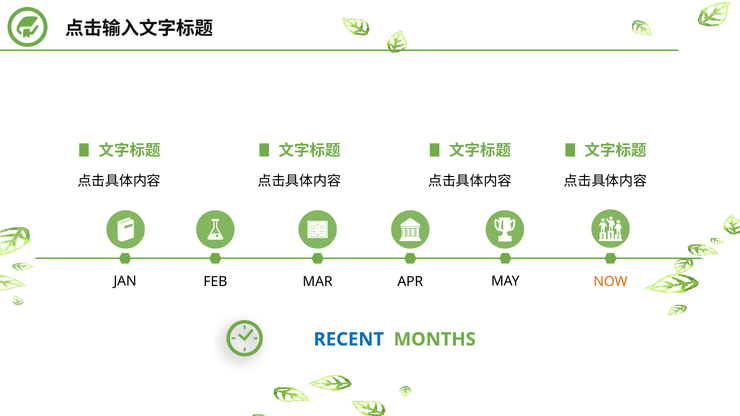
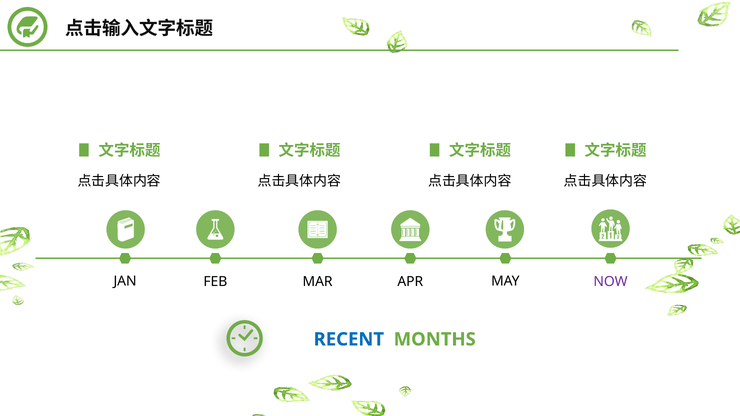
NOW colour: orange -> purple
